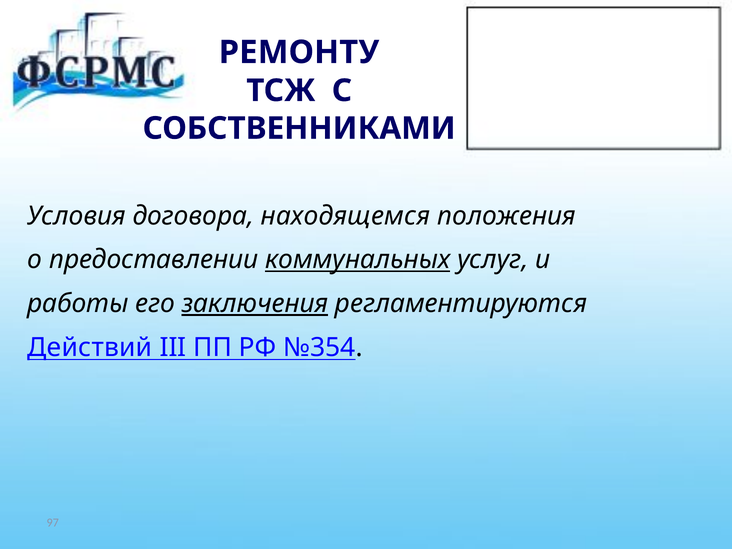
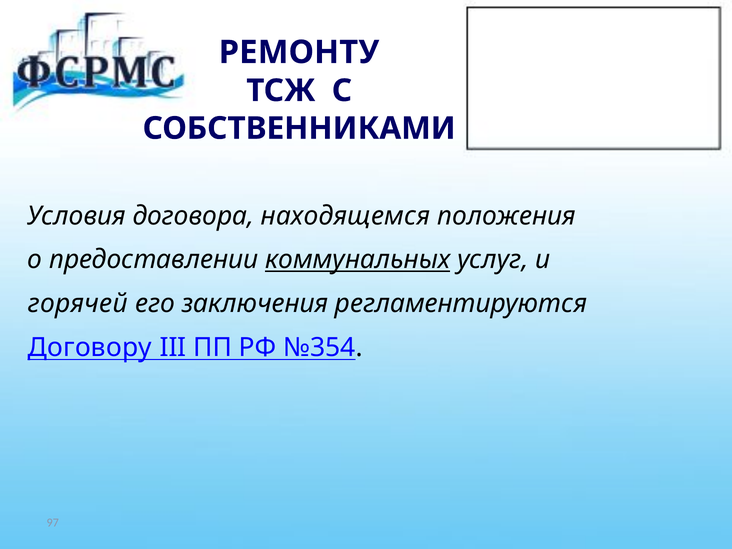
работы: работы -> горячей
заключения underline: present -> none
Действий: Действий -> Договору
